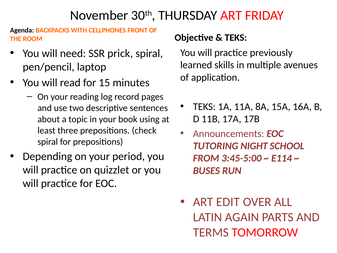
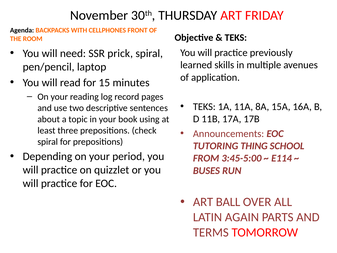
NIGHT: NIGHT -> THING
EDIT: EDIT -> BALL
